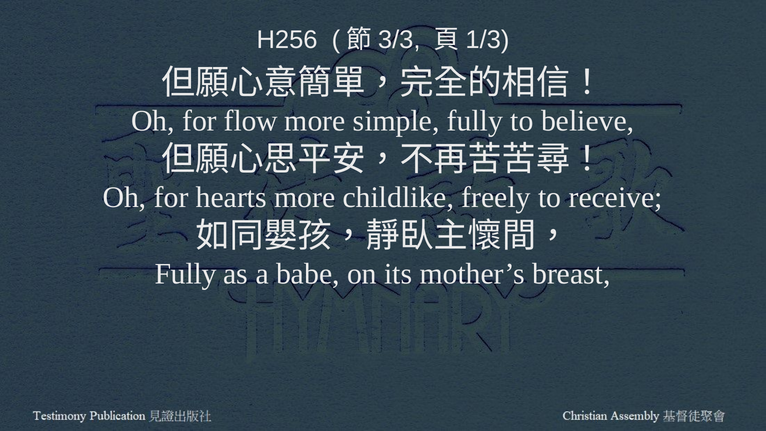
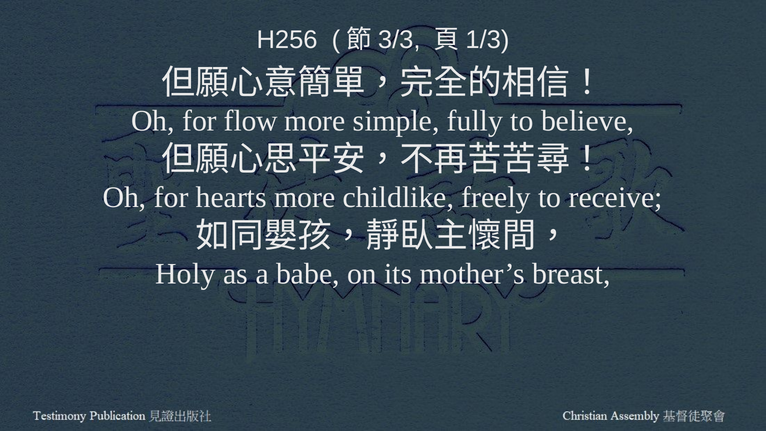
Fully at (186, 274): Fully -> Holy
